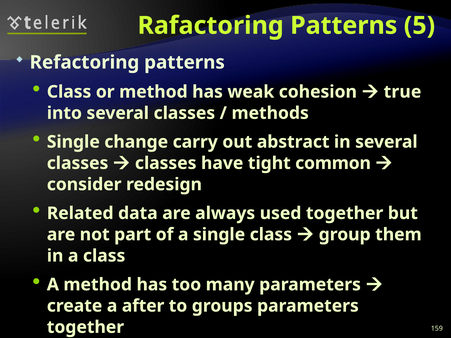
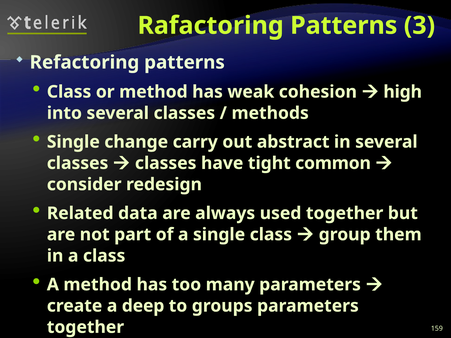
5: 5 -> 3
true: true -> high
after: after -> deep
